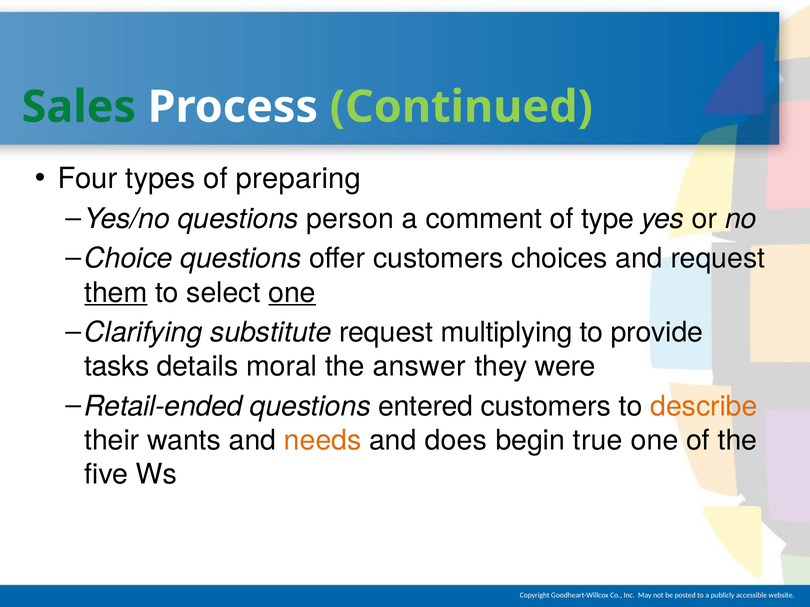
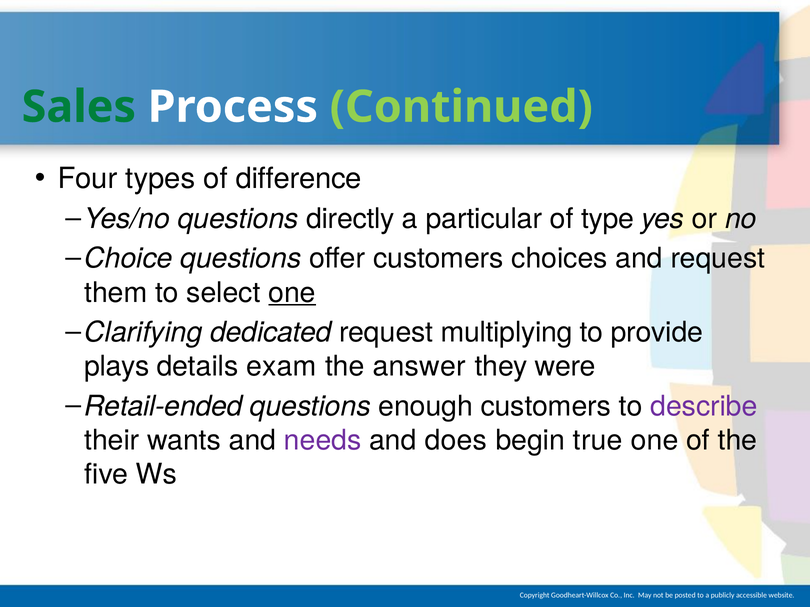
preparing: preparing -> difference
person: person -> directly
comment: comment -> particular
them underline: present -> none
substitute: substitute -> dedicated
tasks: tasks -> plays
moral: moral -> exam
entered: entered -> enough
describe colour: orange -> purple
needs colour: orange -> purple
